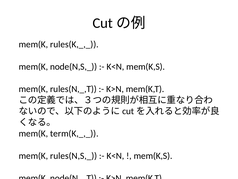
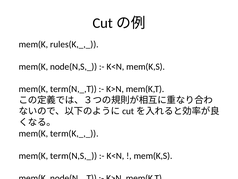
rules(N,_,T: rules(N,_,T -> term(N,_,T
rules(N,S,_: rules(N,S,_ -> term(N,S,_
